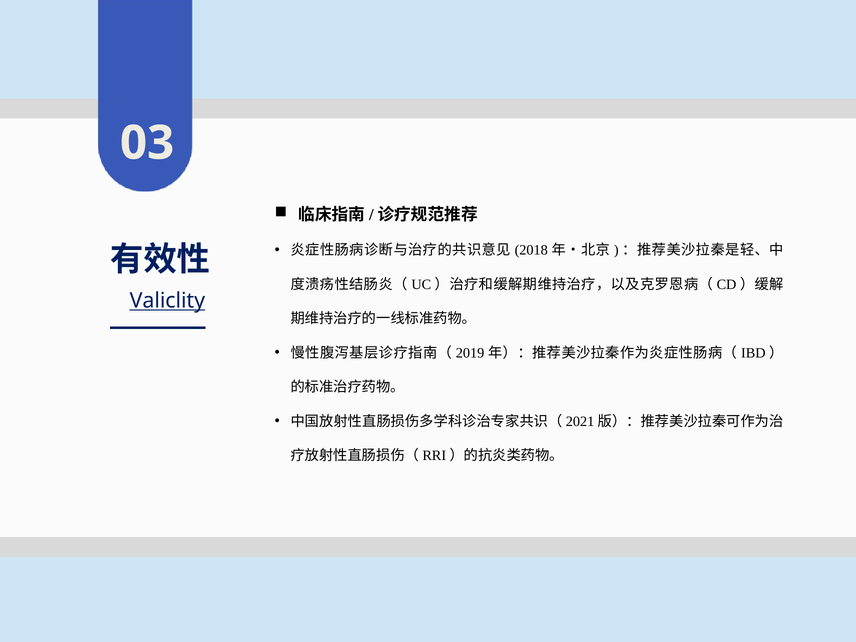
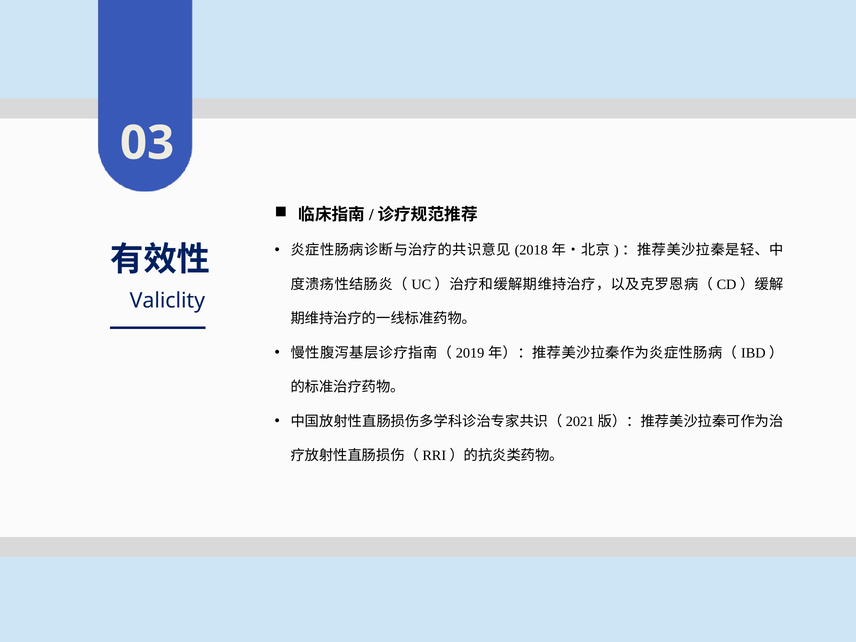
Valiclity underline: present -> none
